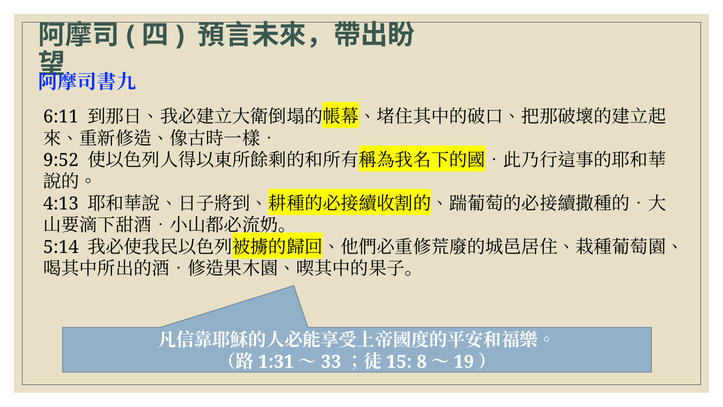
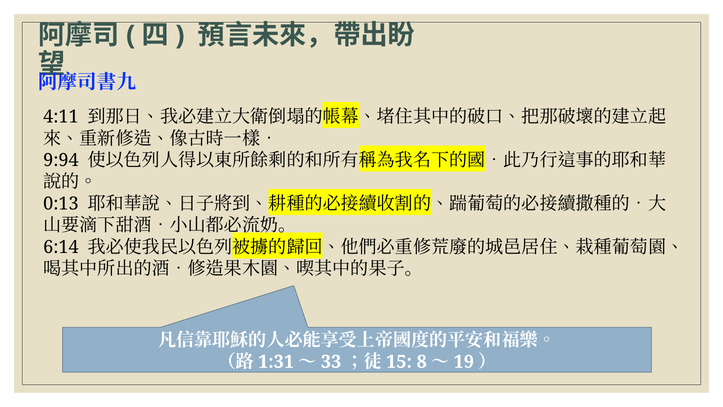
6:11: 6:11 -> 4:11
9:52: 9:52 -> 9:94
4:13: 4:13 -> 0:13
5:14: 5:14 -> 6:14
